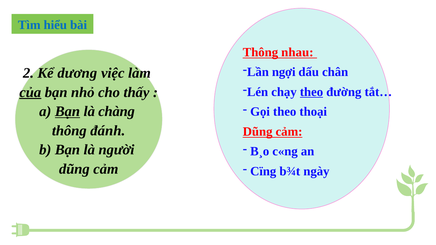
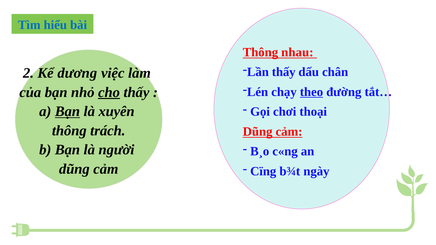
Lần ngợi: ngợi -> thấy
của underline: present -> none
cho underline: none -> present
chàng: chàng -> xuyên
Gọi theo: theo -> chơi
đánh: đánh -> trách
